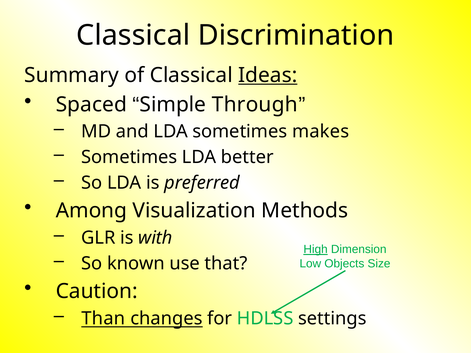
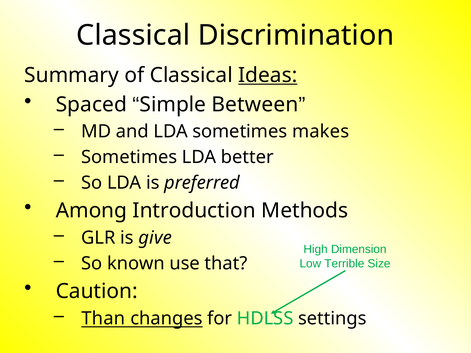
Through: Through -> Between
Visualization: Visualization -> Introduction
with: with -> give
High underline: present -> none
Objects: Objects -> Terrible
